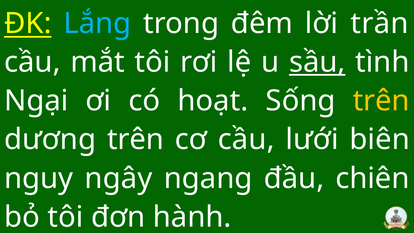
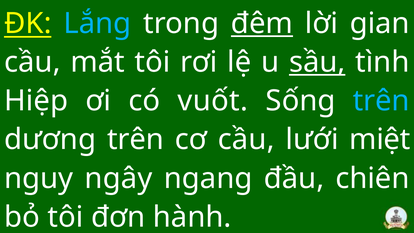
đêm underline: none -> present
trần: trần -> gian
Ngại: Ngại -> Hiệp
hoạt: hoạt -> vuốt
trên at (381, 101) colour: yellow -> light blue
biên: biên -> miệt
